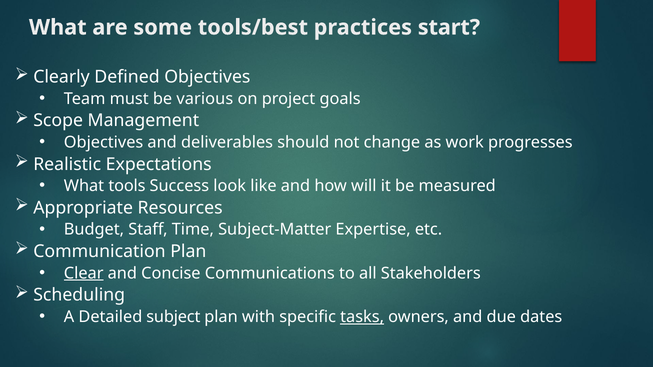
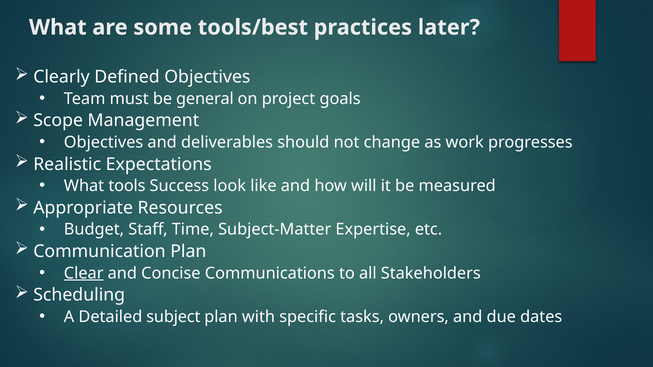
start: start -> later
various: various -> general
tasks underline: present -> none
